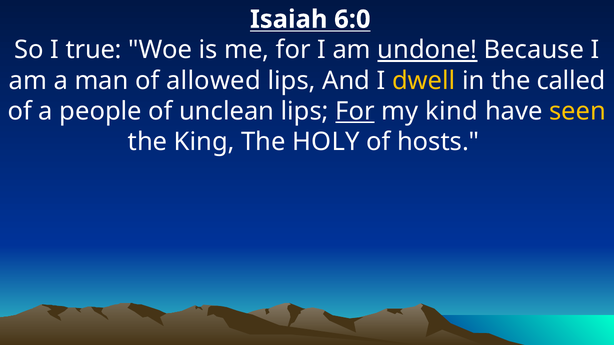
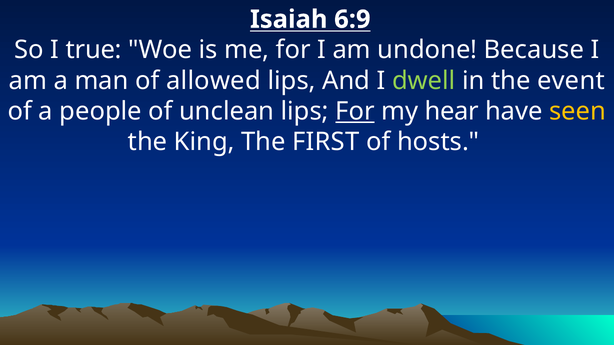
6:0: 6:0 -> 6:9
undone underline: present -> none
dwell colour: yellow -> light green
called: called -> event
kind: kind -> hear
HOLY: HOLY -> FIRST
